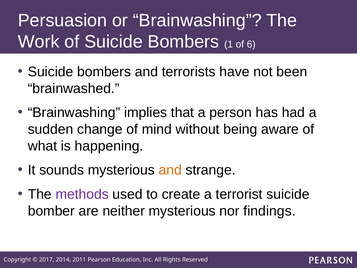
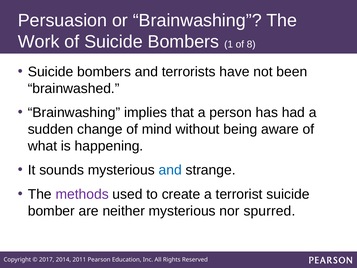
6: 6 -> 8
and at (170, 170) colour: orange -> blue
findings: findings -> spurred
